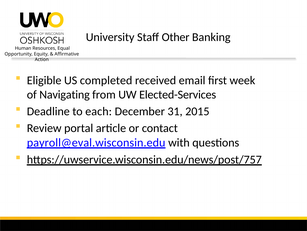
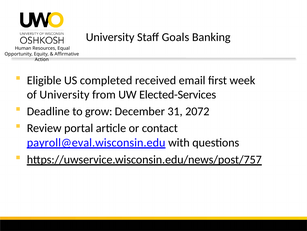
Other: Other -> Goals
of Navigating: Navigating -> University
each: each -> grow
2015: 2015 -> 2072
